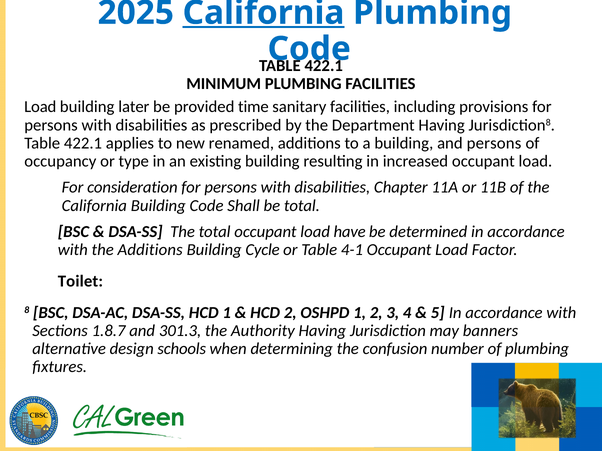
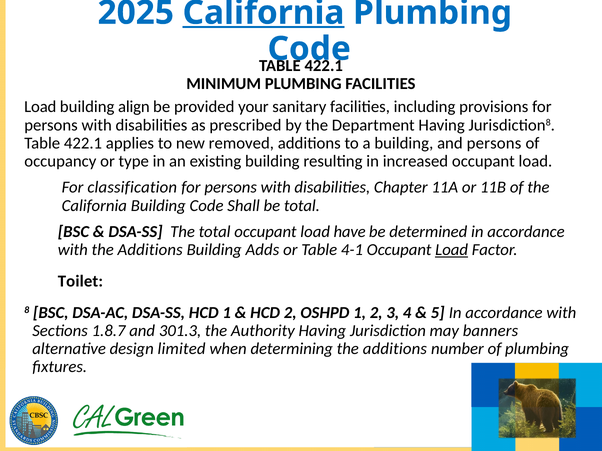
later: later -> align
time: time -> your
renamed: renamed -> removed
consideration: consideration -> classification
Cycle: Cycle -> Adds
Load at (452, 250) underline: none -> present
schools: schools -> limited
determining the confusion: confusion -> additions
